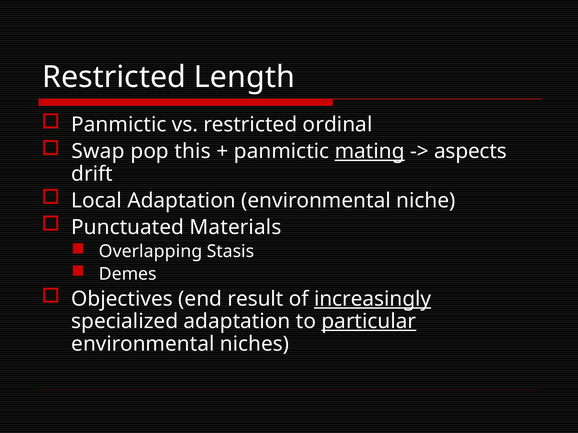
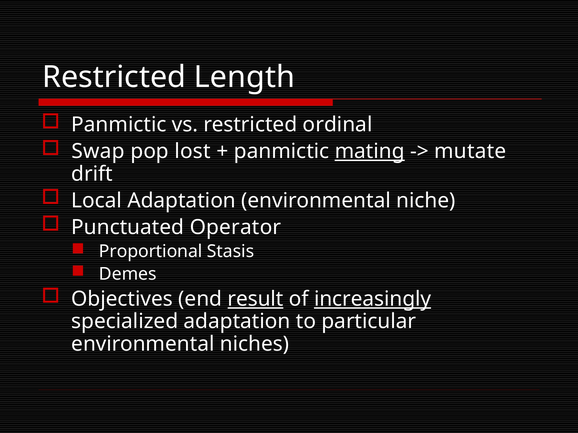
this: this -> lost
aspects: aspects -> mutate
Materials: Materials -> Operator
Overlapping: Overlapping -> Proportional
result underline: none -> present
particular underline: present -> none
